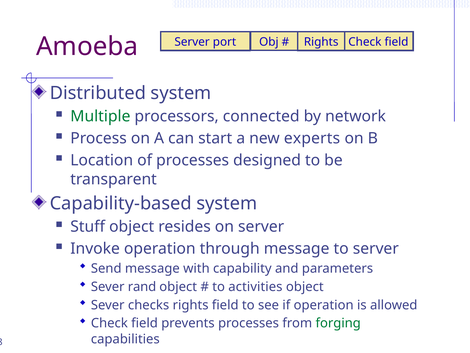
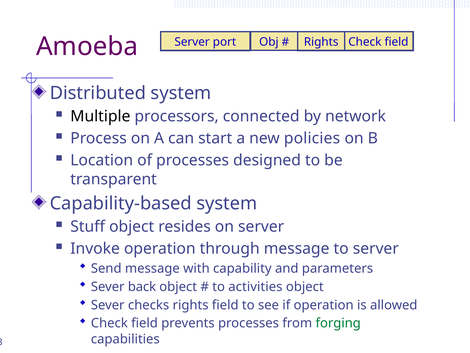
Multiple colour: green -> black
experts: experts -> policies
rand: rand -> back
